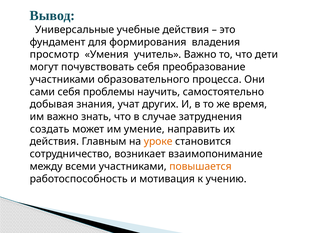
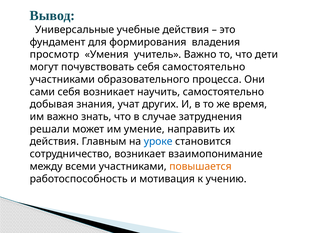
себя преобразование: преобразование -> самостоятельно
себя проблемы: проблемы -> возникает
создать: создать -> решали
уроке colour: orange -> blue
